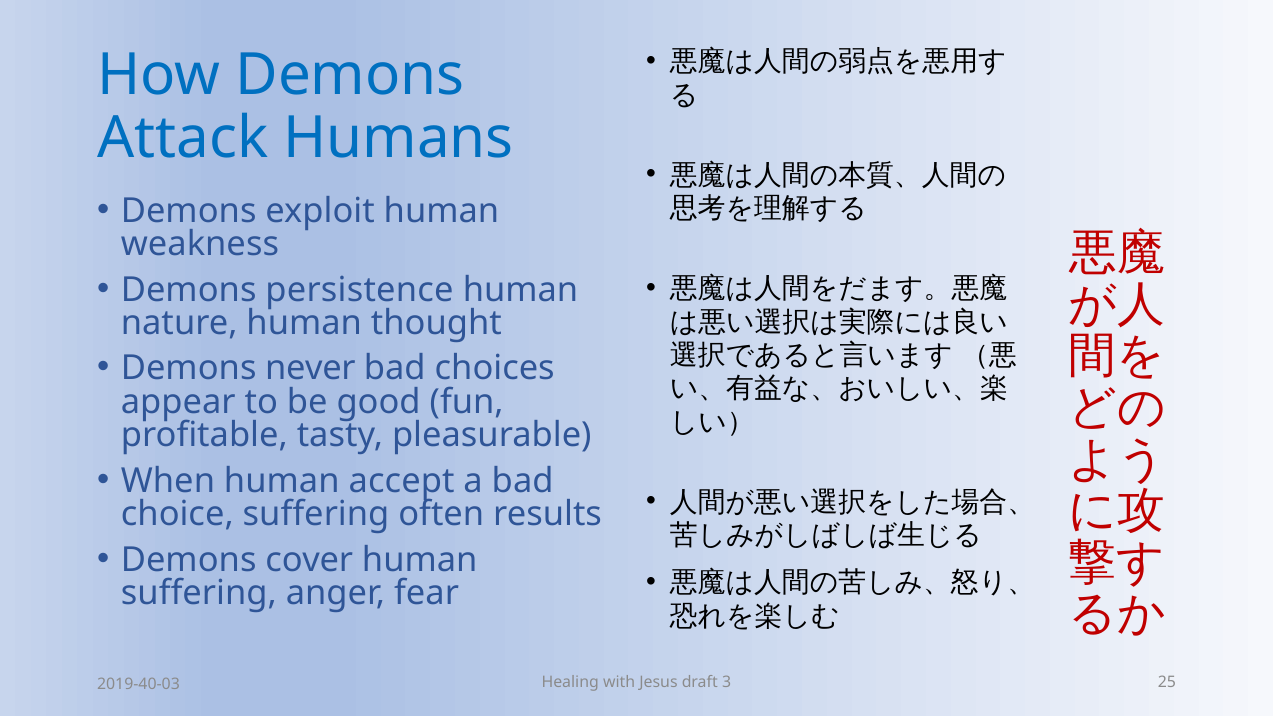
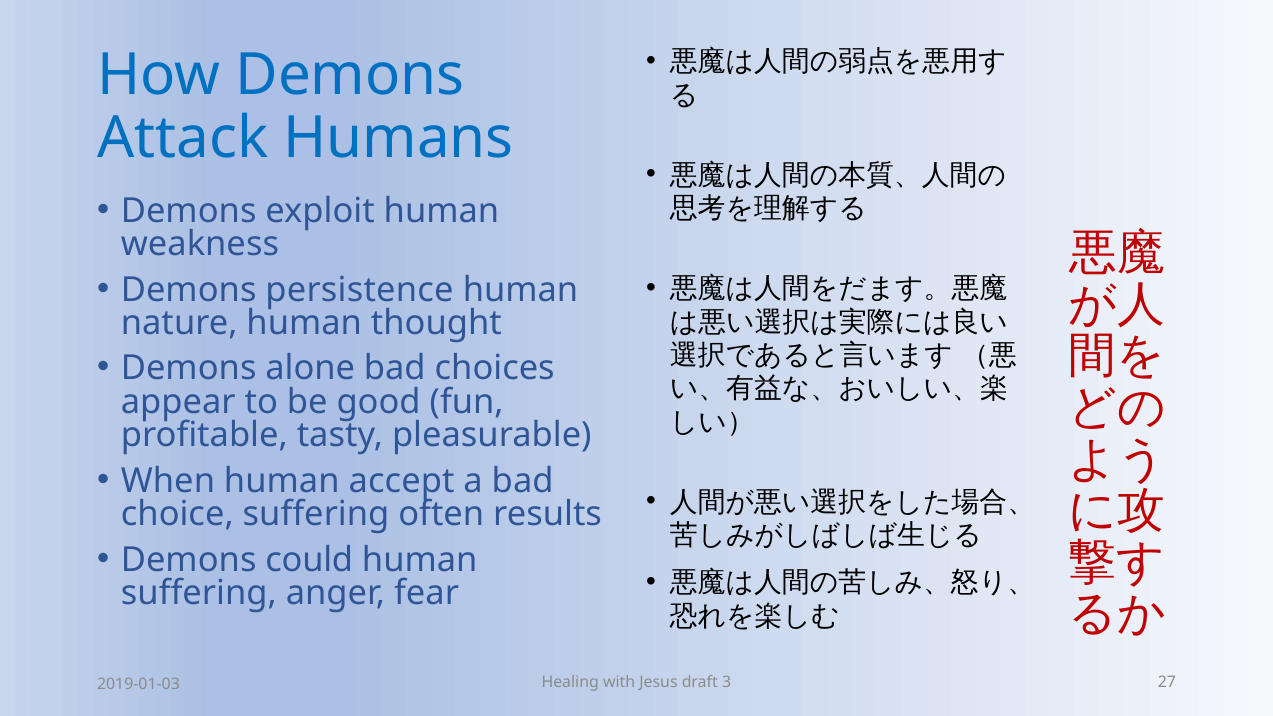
never: never -> alone
cover: cover -> could
25: 25 -> 27
2019-40-03: 2019-40-03 -> 2019-01-03
